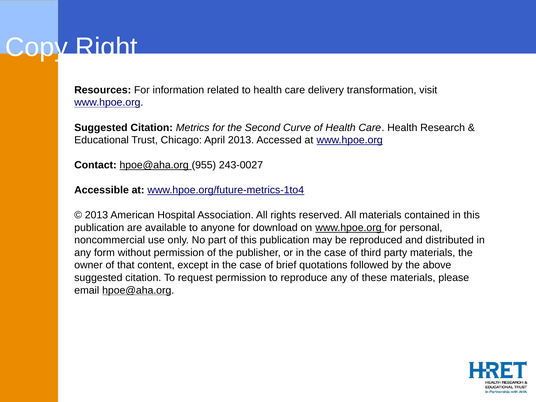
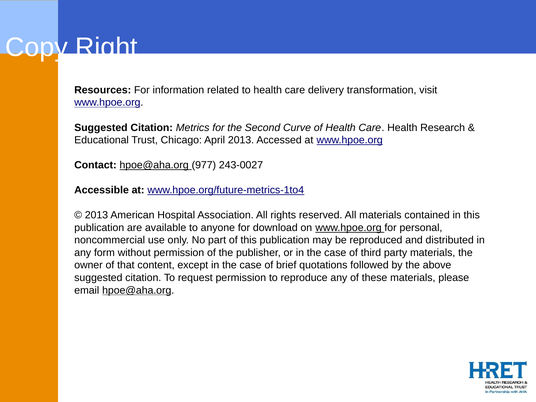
955: 955 -> 977
